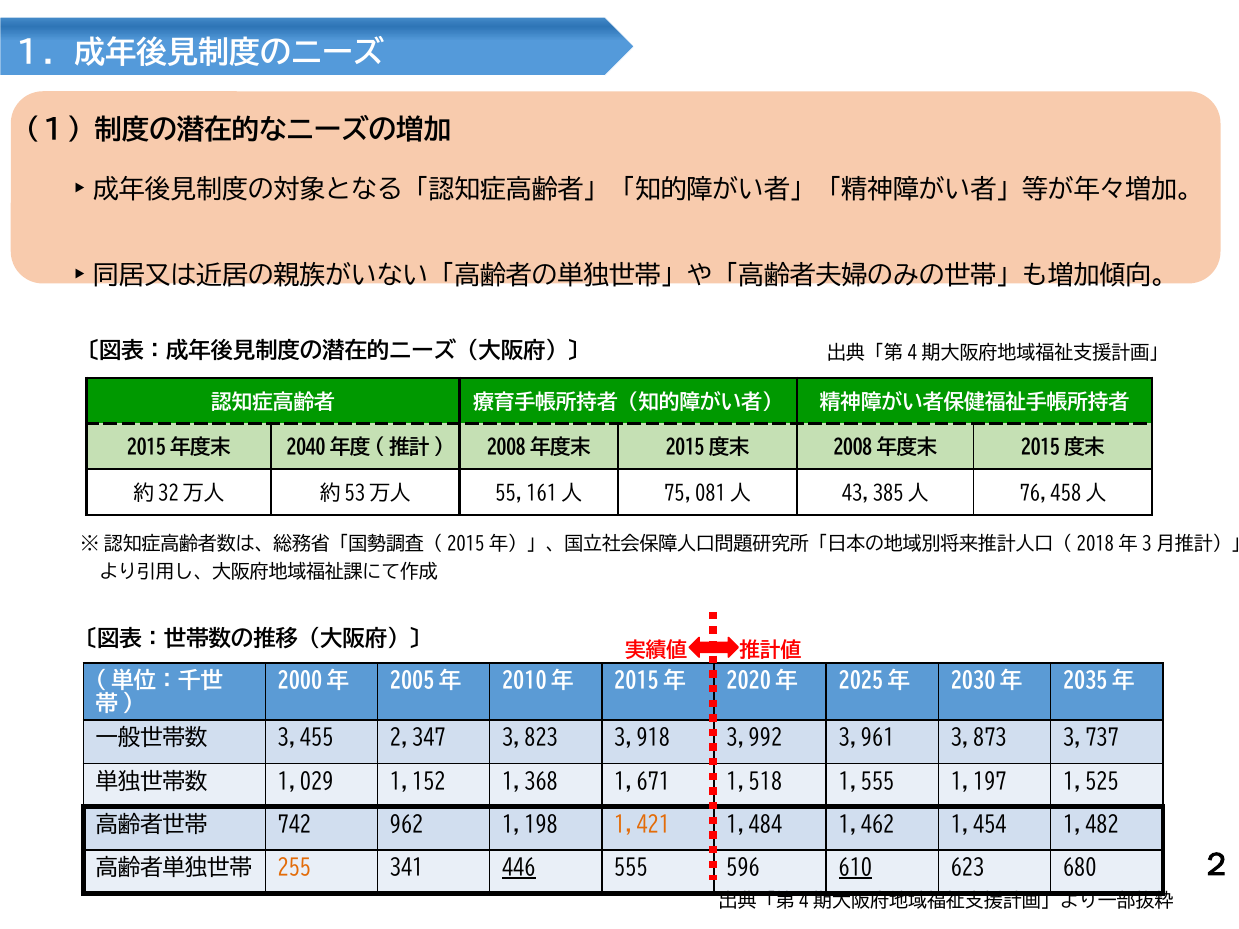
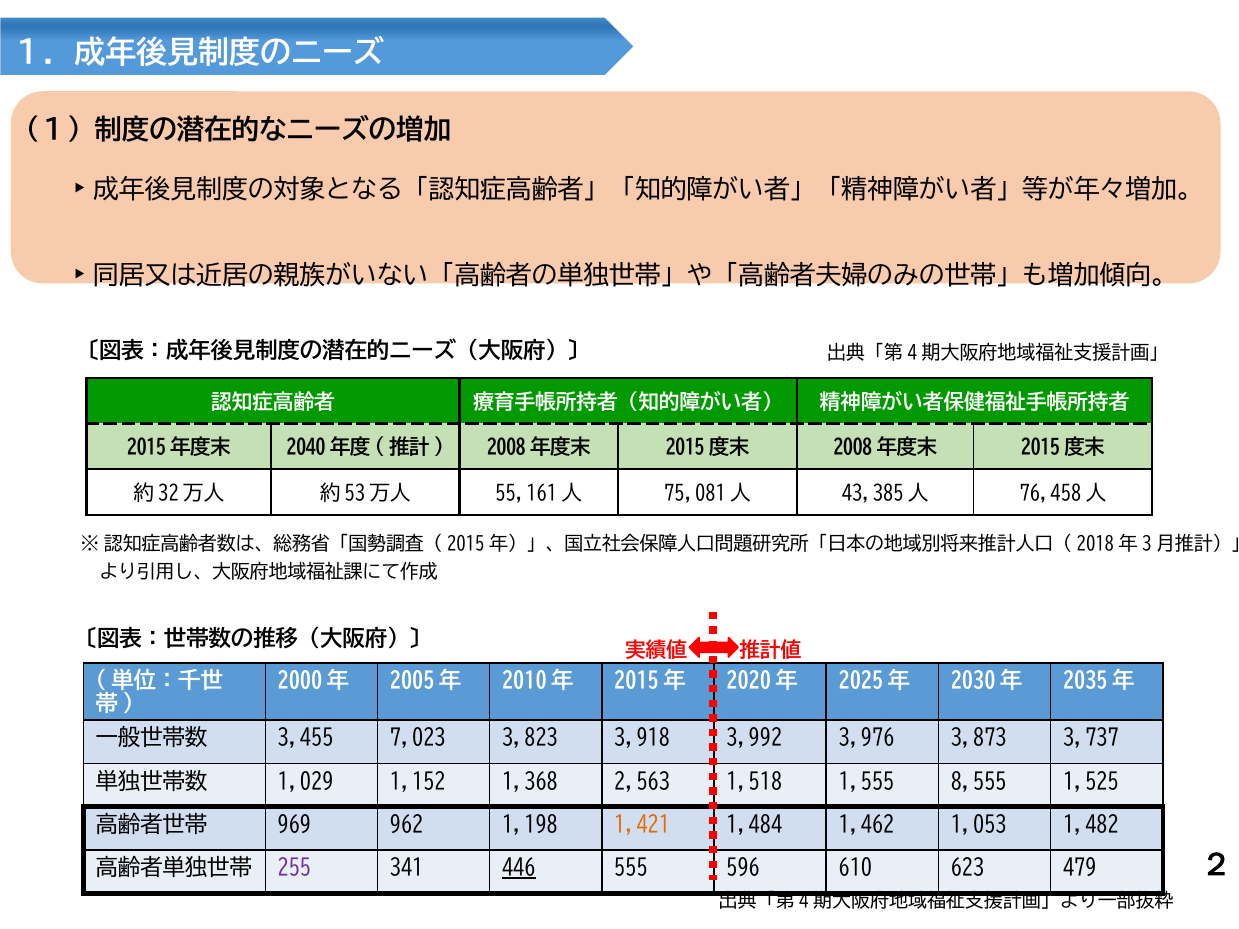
2,347: 2,347 -> 7,023
3,961: 3,961 -> 3,976
1,671: 1,671 -> 2,563
1,197: 1,197 -> 8,555
742: 742 -> 969
1,454: 1,454 -> 1,053
255 colour: orange -> purple
610 underline: present -> none
680: 680 -> 479
